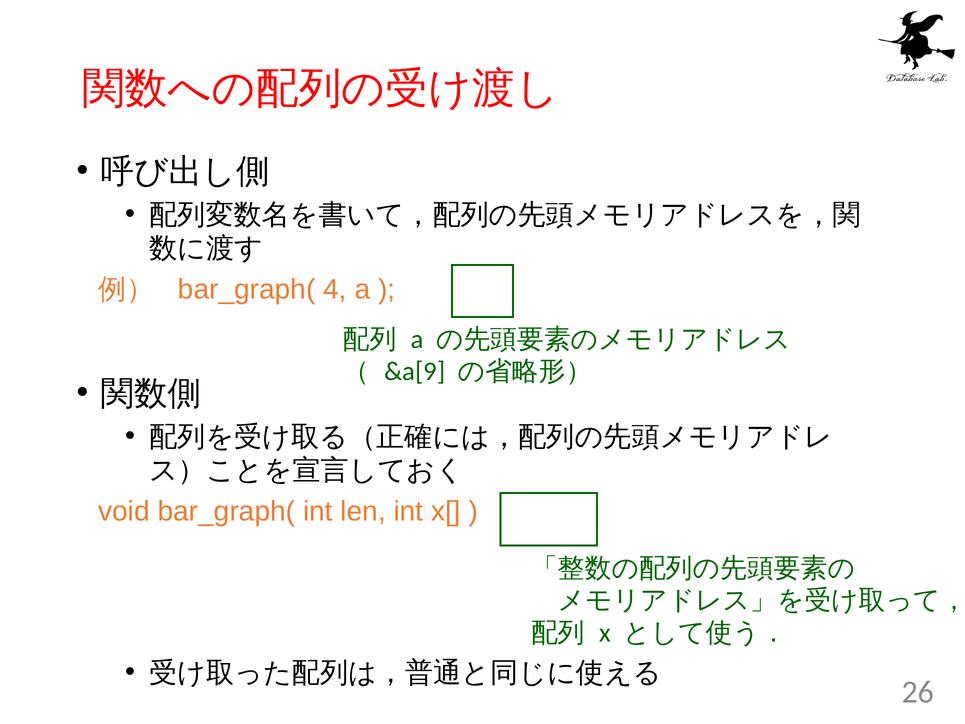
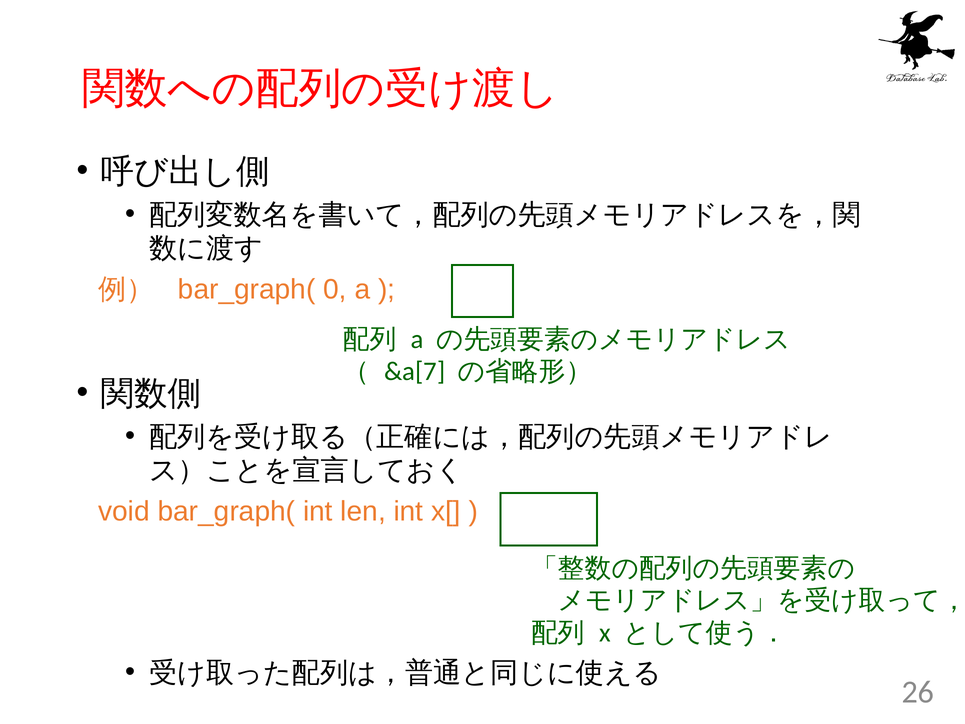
4: 4 -> 0
&a[9: &a[9 -> &a[7
